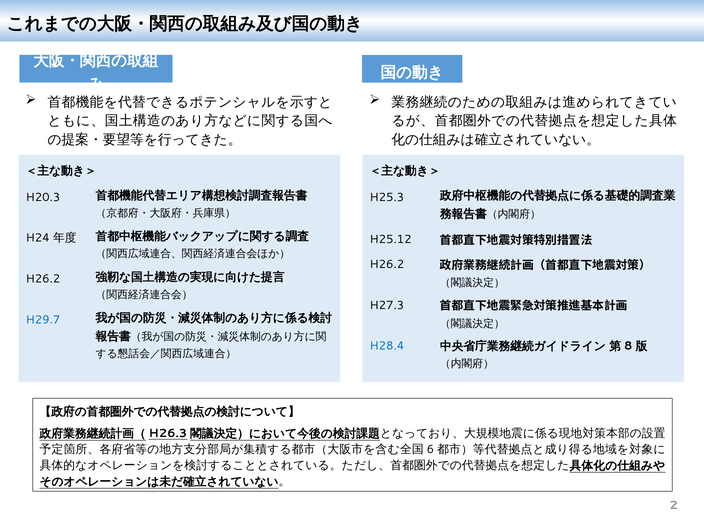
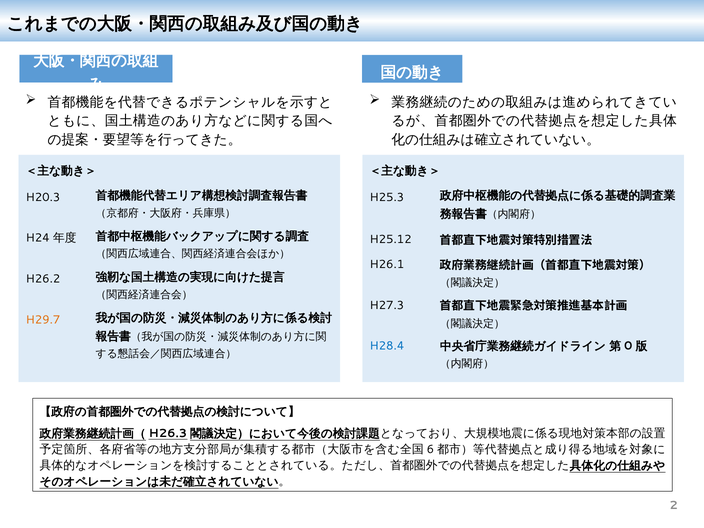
H26.2 at (387, 264): H26.2 -> H26.1
H29.7 colour: blue -> orange
8: 8 -> 0
